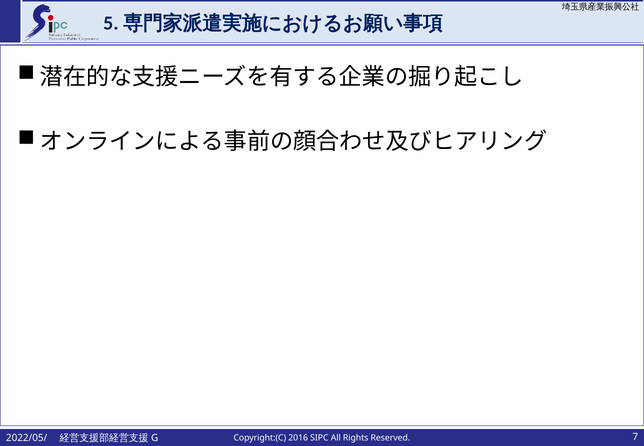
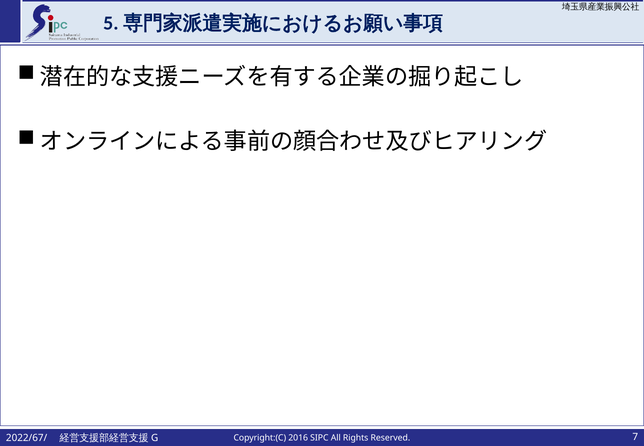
2022/05/: 2022/05/ -> 2022/67/
